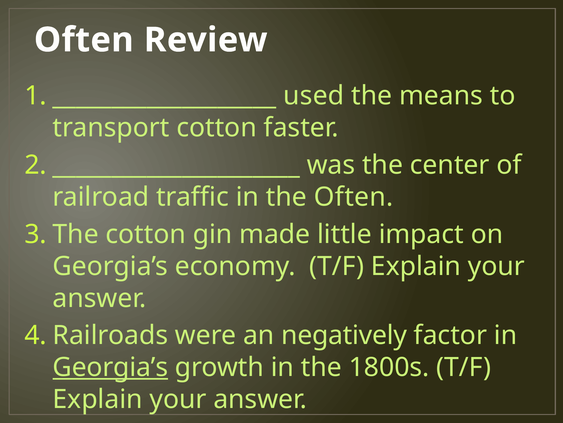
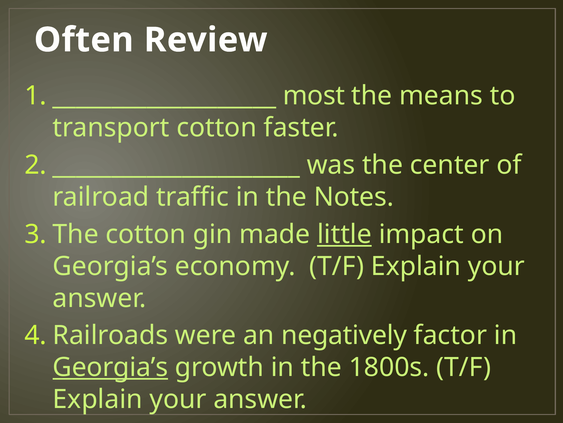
used: used -> most
the Often: Often -> Notes
little underline: none -> present
